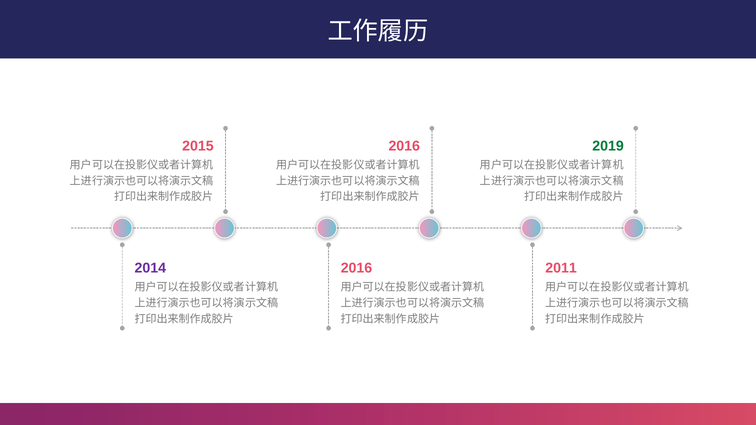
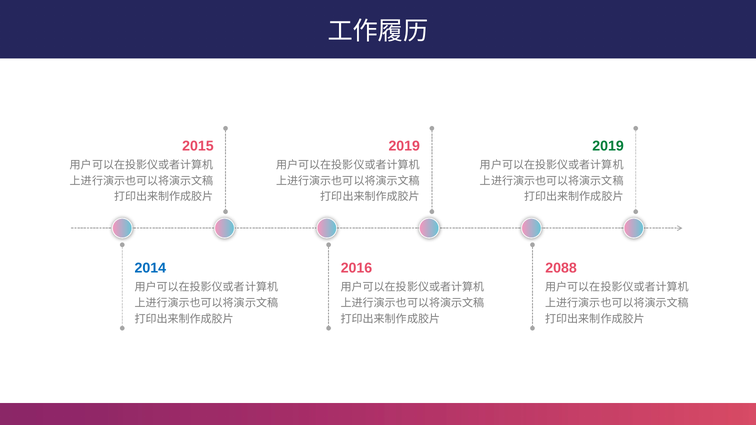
2016 at (404, 146): 2016 -> 2019
2014 colour: purple -> blue
2011: 2011 -> 2088
